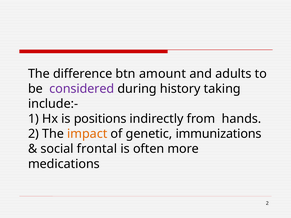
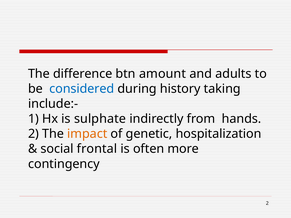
considered colour: purple -> blue
positions: positions -> sulphate
immunizations: immunizations -> hospitalization
medications: medications -> contingency
